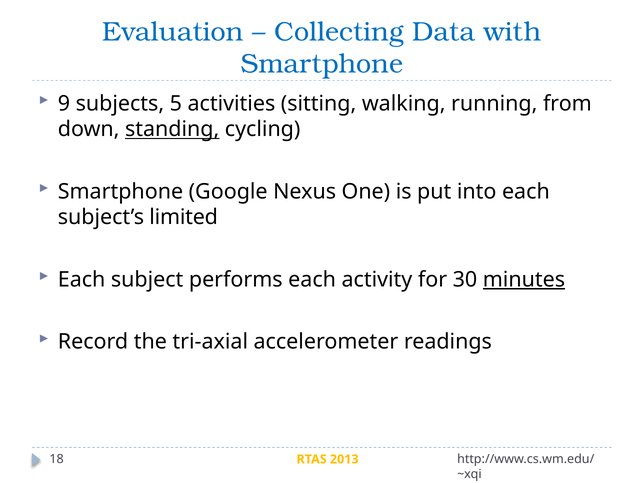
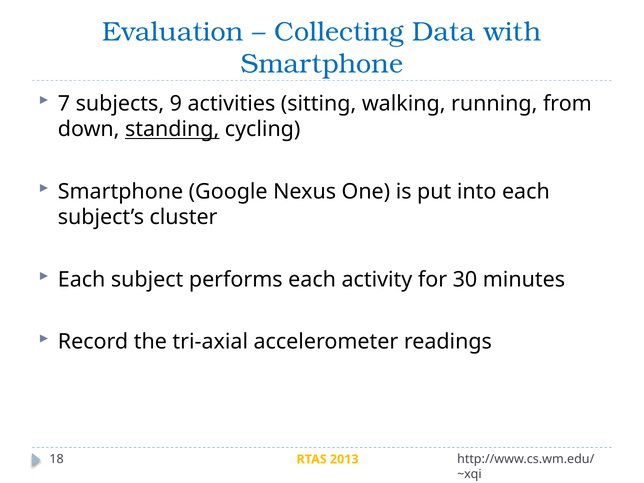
9: 9 -> 7
5: 5 -> 9
limited: limited -> cluster
minutes underline: present -> none
